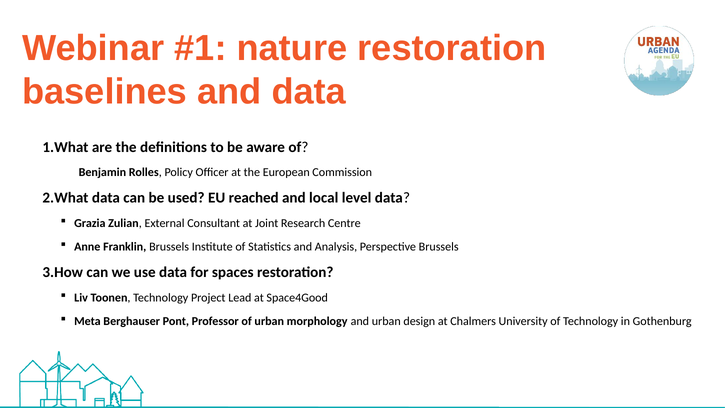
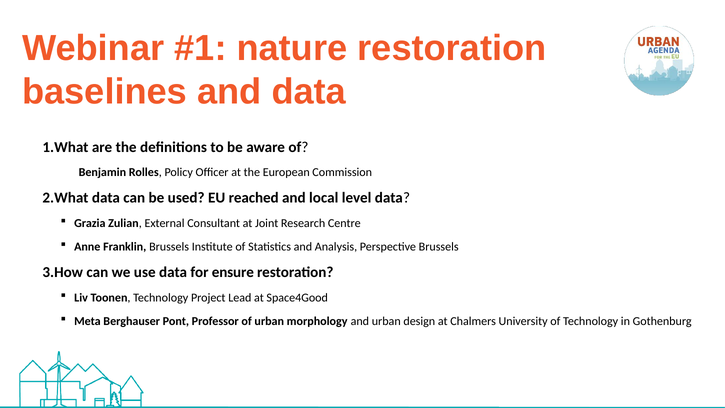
spaces: spaces -> ensure
